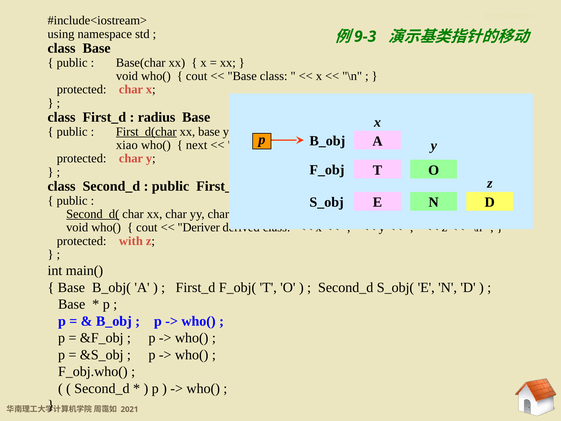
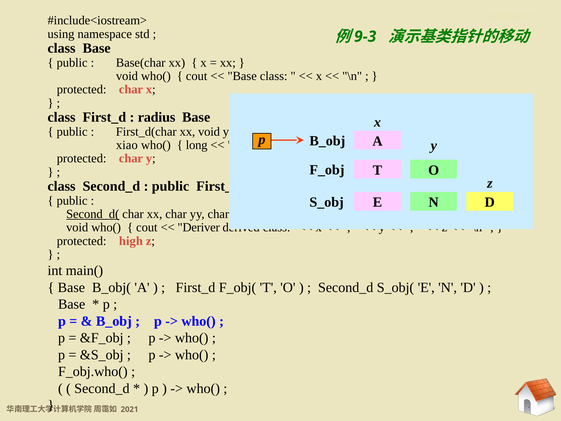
First_d(char underline: present -> none
xx base: base -> void
next: next -> long
with: with -> high
